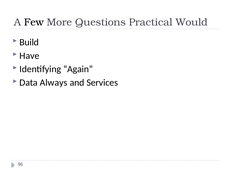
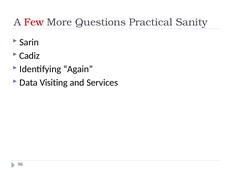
Few colour: black -> red
Would: Would -> Sanity
Build: Build -> Sarin
Have: Have -> Cadiz
Always: Always -> Visiting
